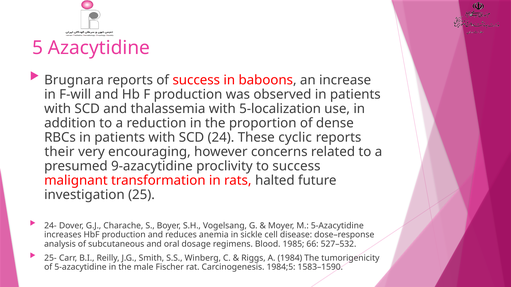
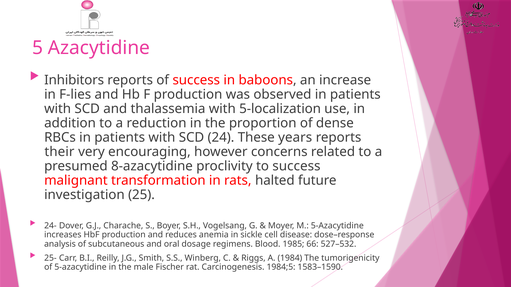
Brugnara: Brugnara -> Inhibitors
F-will: F-will -> F-lies
cyclic: cyclic -> years
9-azacytidine: 9-azacytidine -> 8-azacytidine
